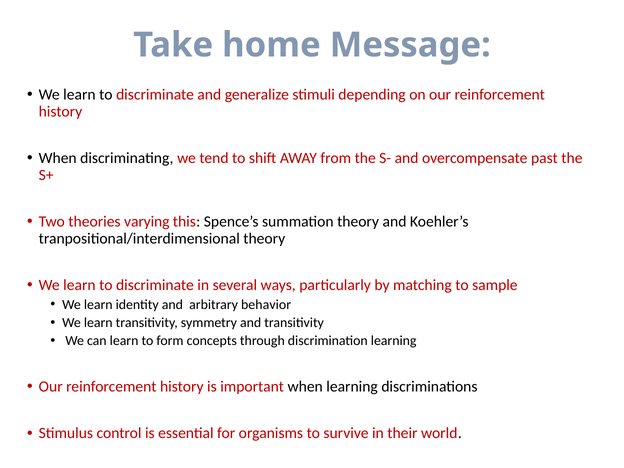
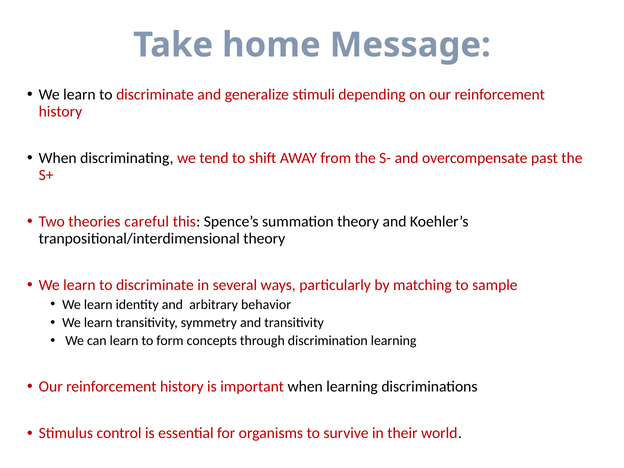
varying: varying -> careful
